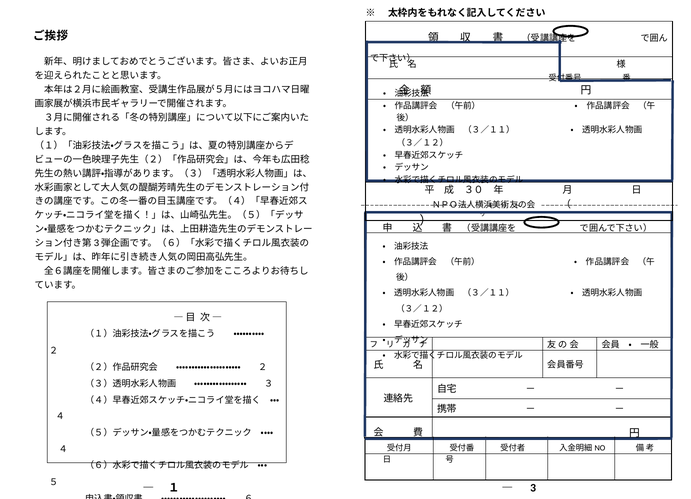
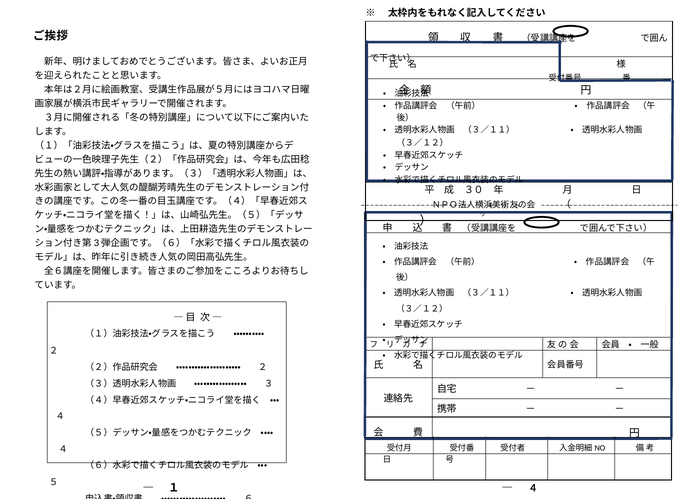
3: 3 -> 4
